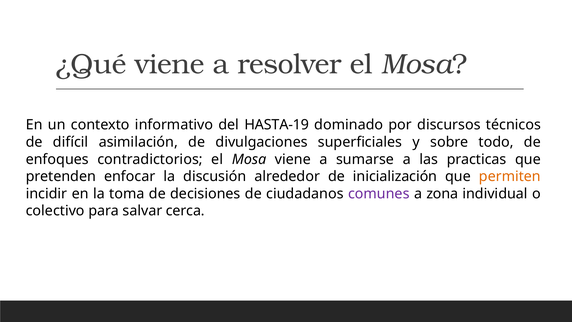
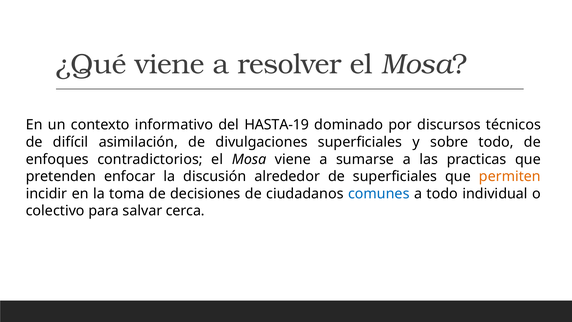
de inicialización: inicialización -> superficiales
comunes colour: purple -> blue
a zona: zona -> todo
